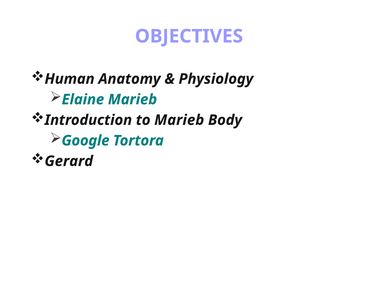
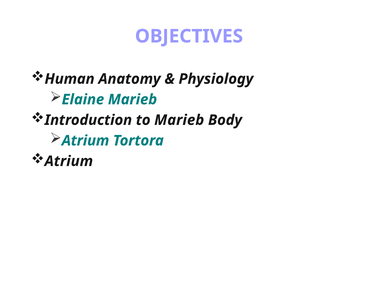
Google at (85, 141): Google -> Atrium
Gerard at (69, 161): Gerard -> Atrium
